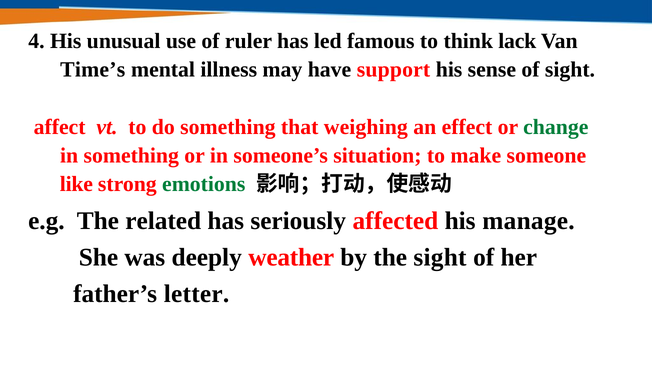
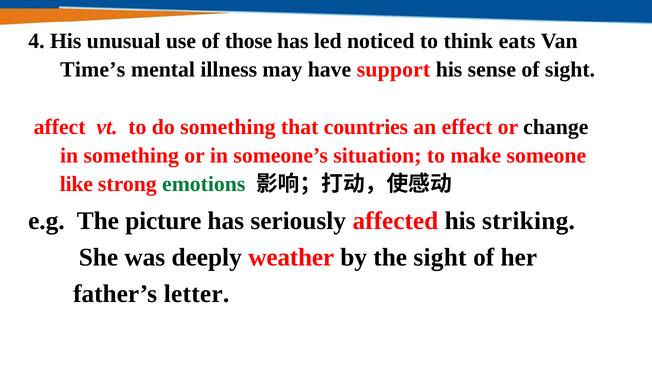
ruler: ruler -> those
famous: famous -> noticed
lack: lack -> eats
weighing: weighing -> countries
change colour: green -> black
related: related -> picture
manage: manage -> striking
